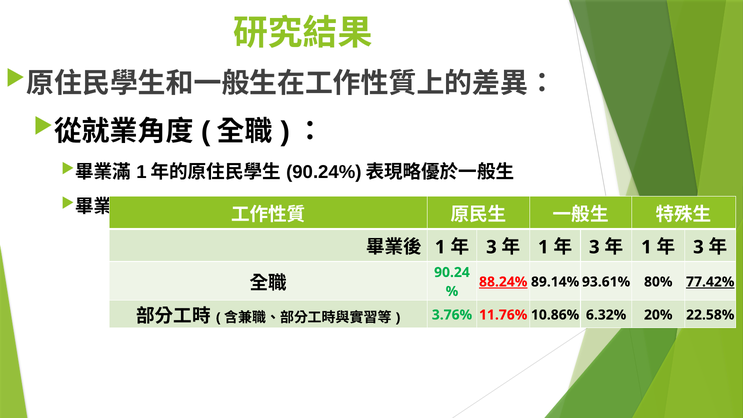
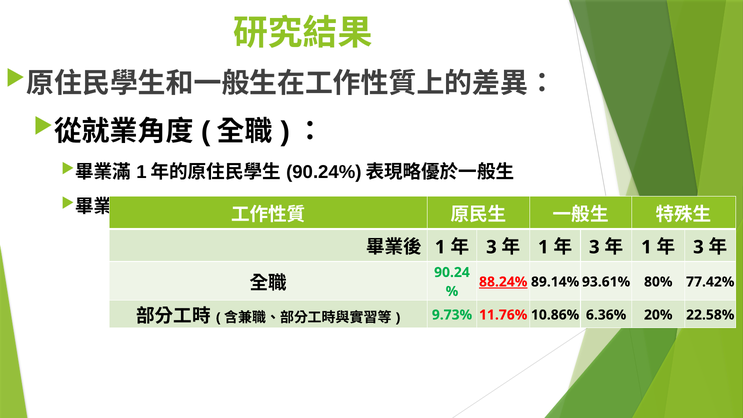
77.42% underline: present -> none
3.76%: 3.76% -> 9.73%
6.32%: 6.32% -> 6.36%
